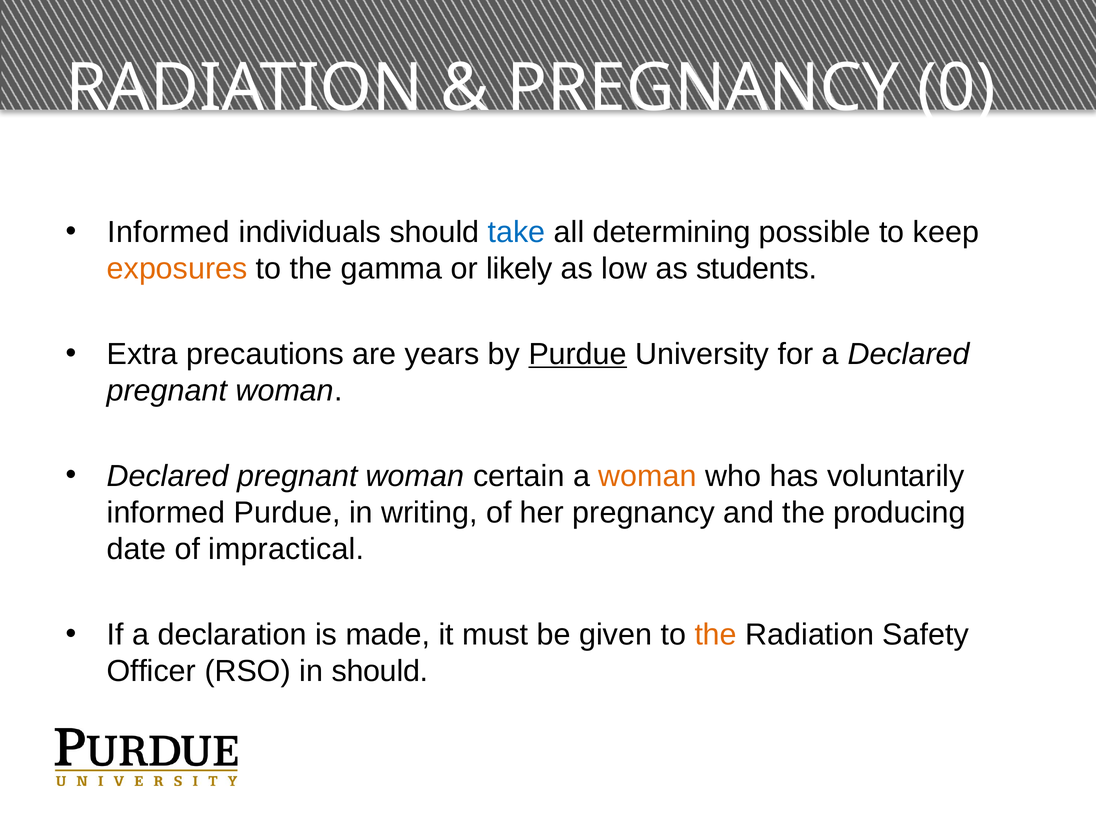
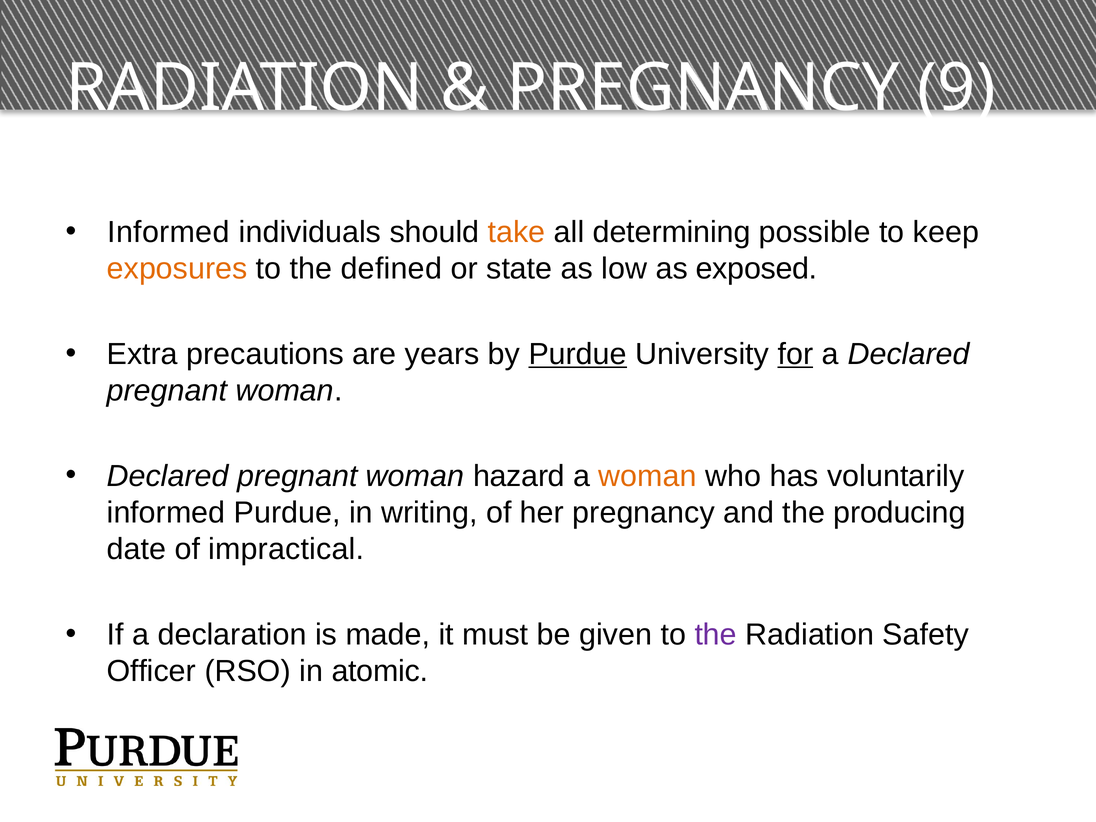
0: 0 -> 9
take colour: blue -> orange
gamma: gamma -> defined
likely: likely -> state
students: students -> exposed
for underline: none -> present
certain: certain -> hazard
the at (716, 635) colour: orange -> purple
in should: should -> atomic
